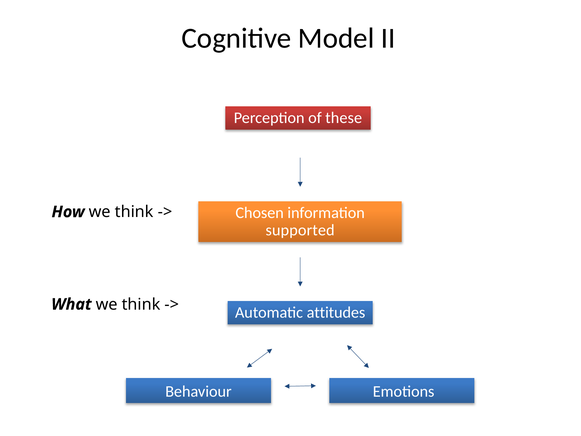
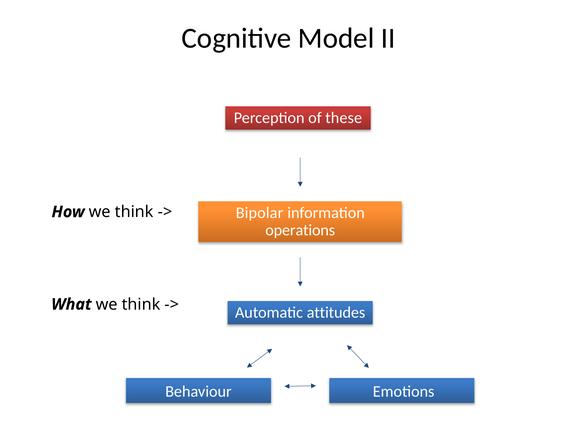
Chosen: Chosen -> Bipolar
supported: supported -> operations
